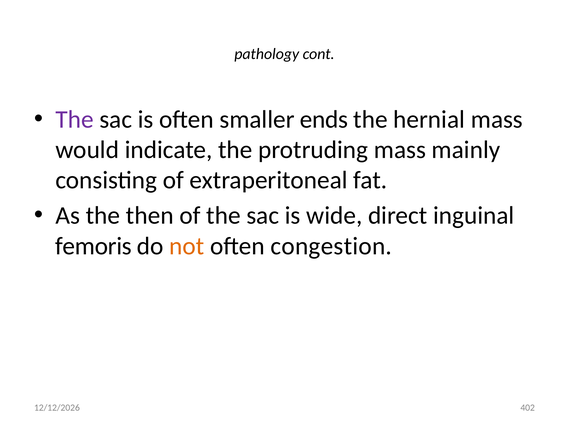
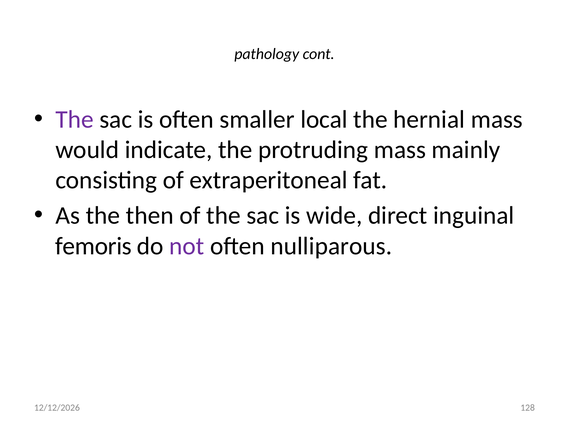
ends: ends -> local
not colour: orange -> purple
congestion: congestion -> nulliparous
402: 402 -> 128
